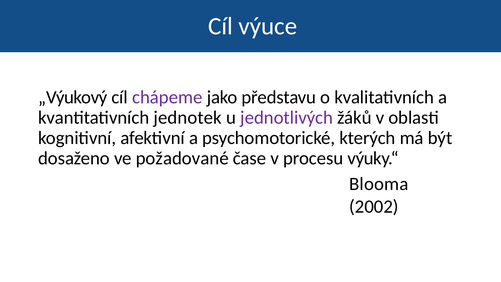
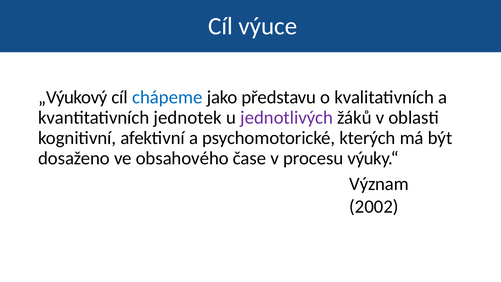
chápeme colour: purple -> blue
požadované: požadované -> obsahového
Blooma: Blooma -> Význam
